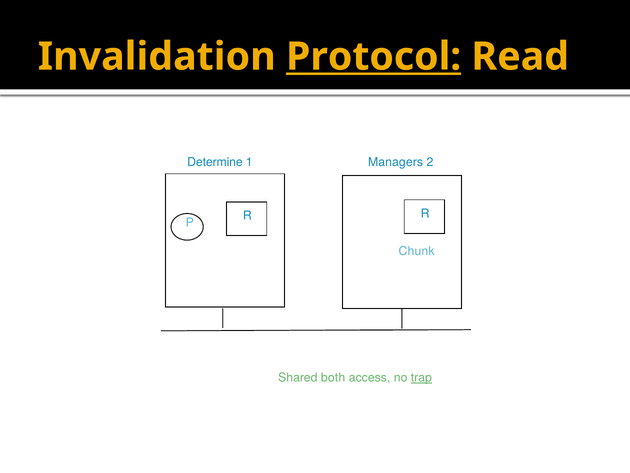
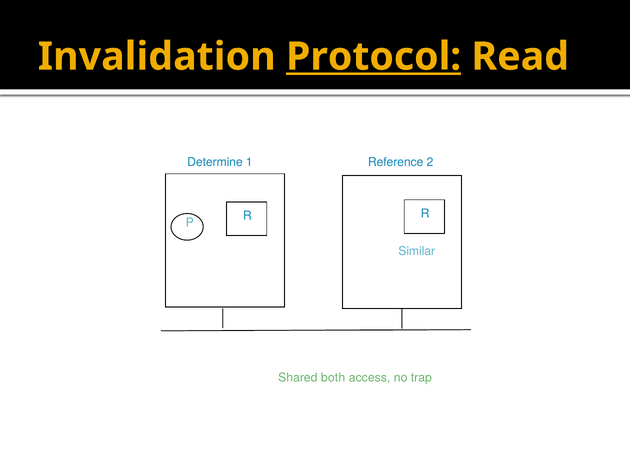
Managers: Managers -> Reference
Chunk: Chunk -> Similar
trap underline: present -> none
